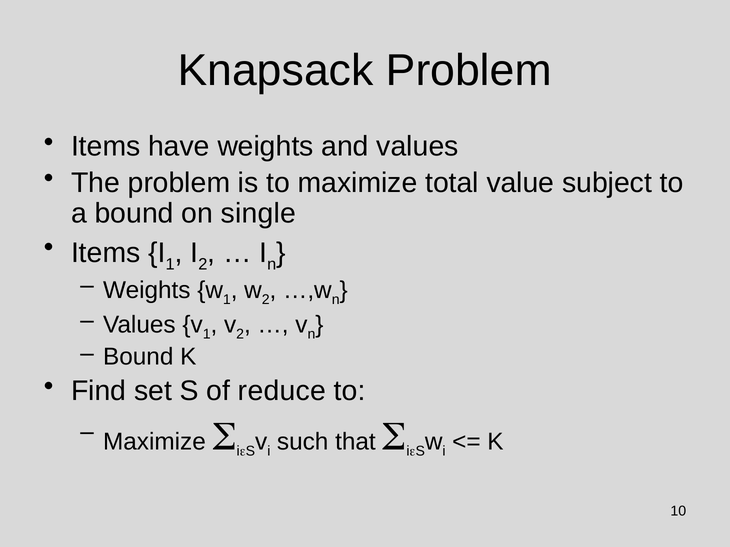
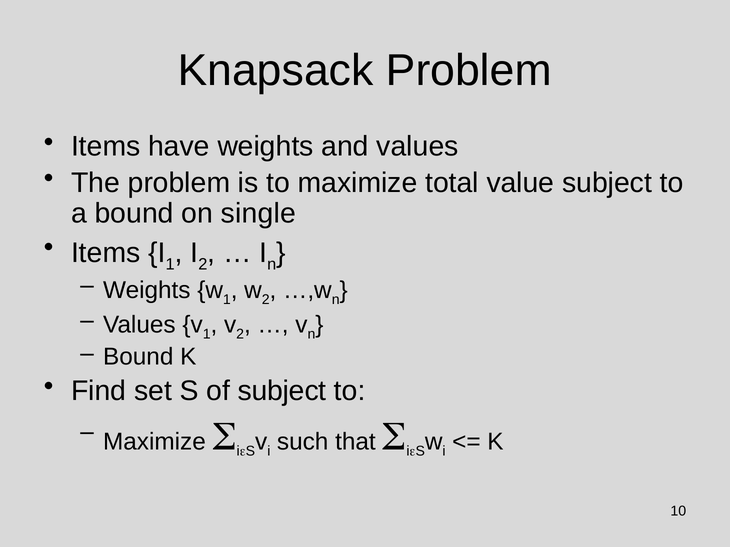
of reduce: reduce -> subject
